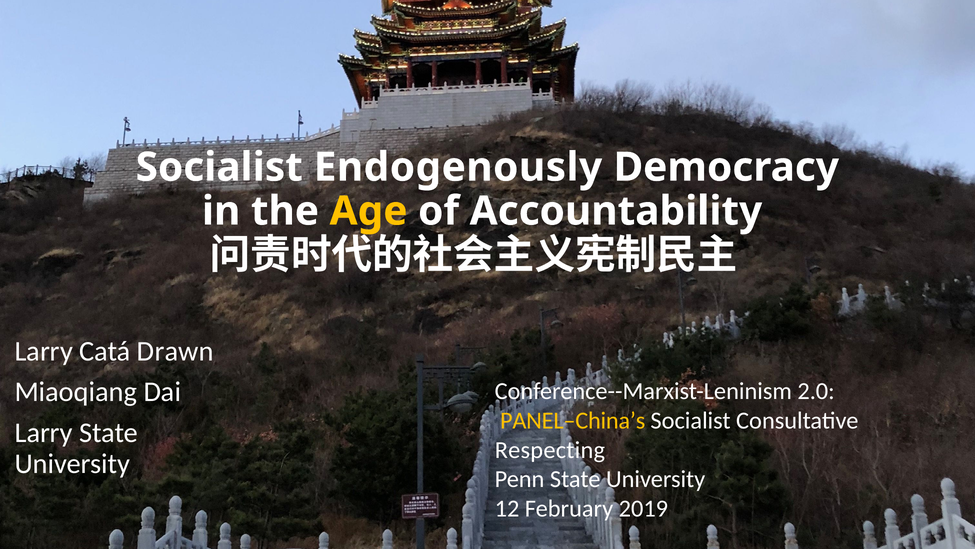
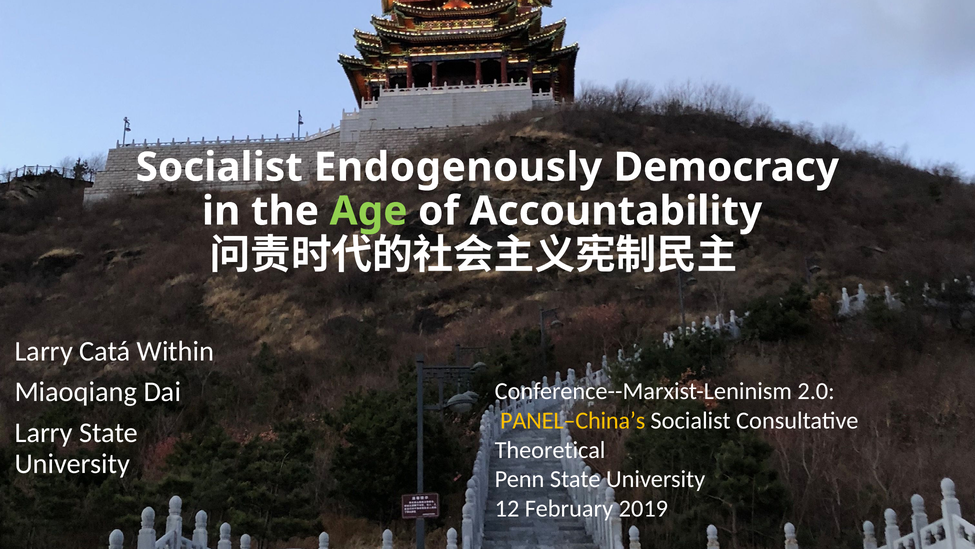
Age colour: yellow -> light green
Drawn: Drawn -> Within
Respecting: Respecting -> Theoretical
